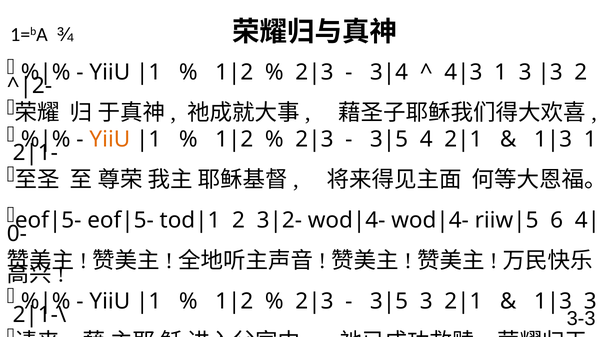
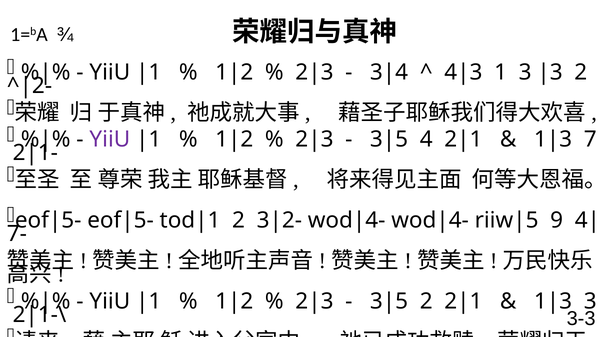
YiiU at (110, 140) colour: orange -> purple
1 at (590, 140): 1 -> 7
6: 6 -> 9
0-: 0- -> 7-
3 at (426, 302): 3 -> 2
